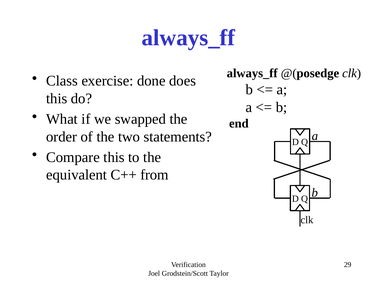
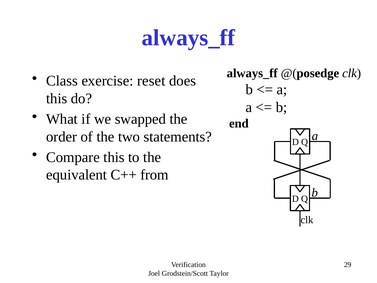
done: done -> reset
